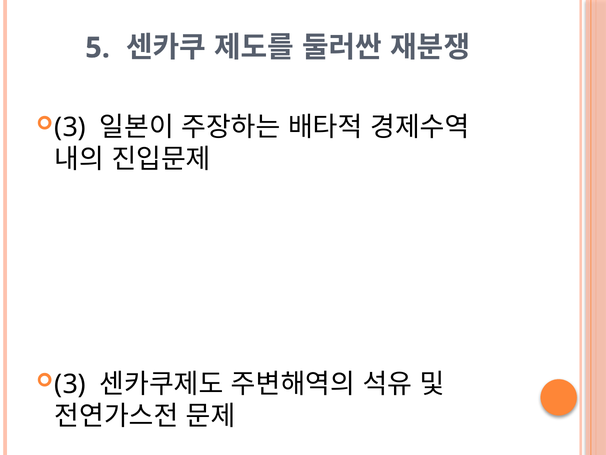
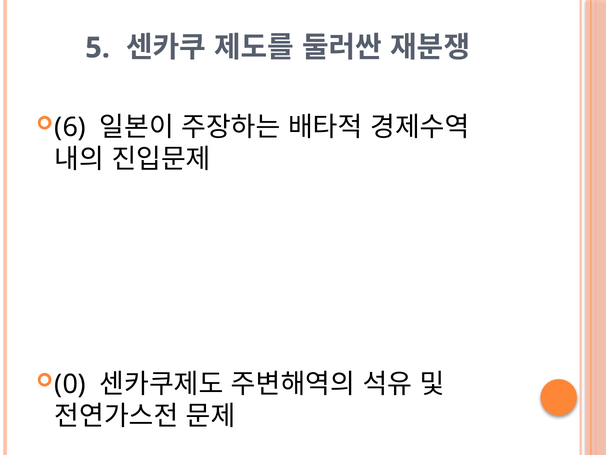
3 at (70, 127): 3 -> 6
3 at (70, 384): 3 -> 0
